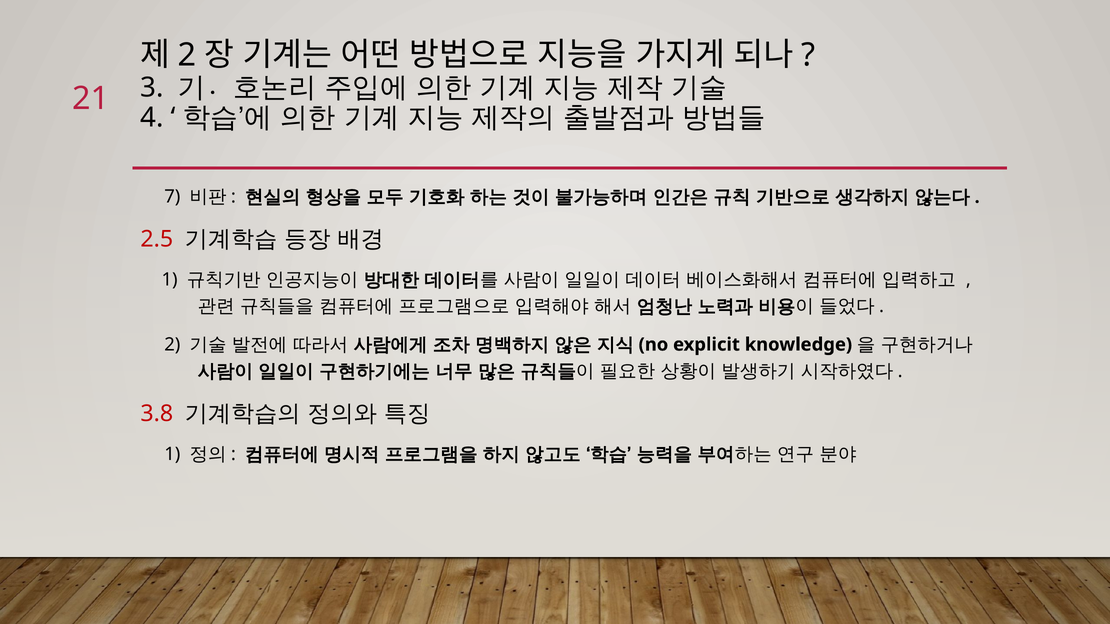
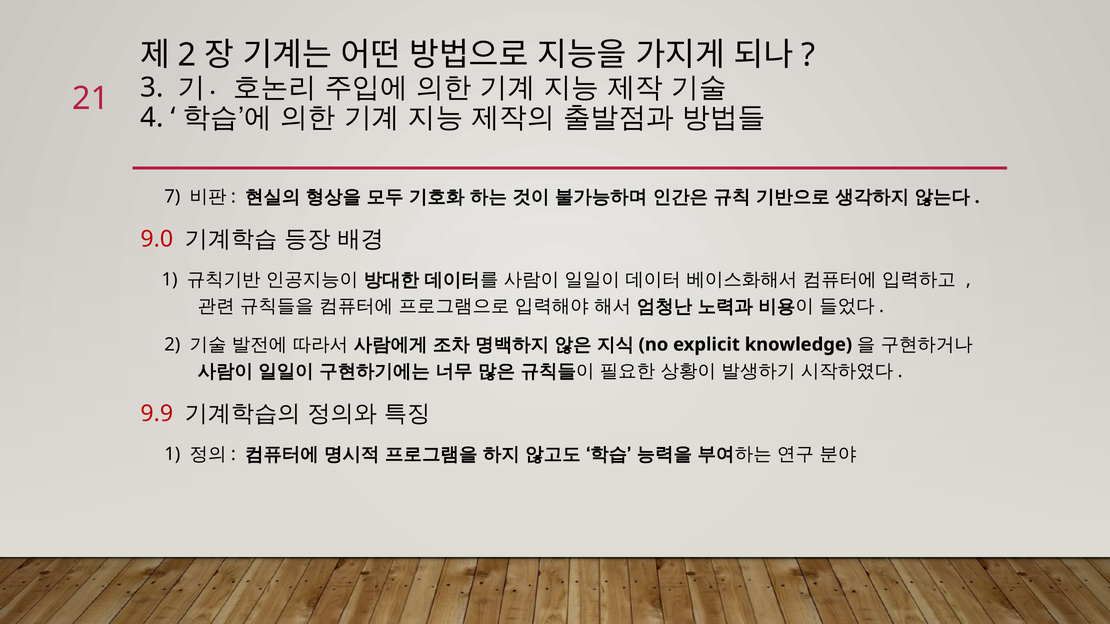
2.5: 2.5 -> 9.0
3.8: 3.8 -> 9.9
